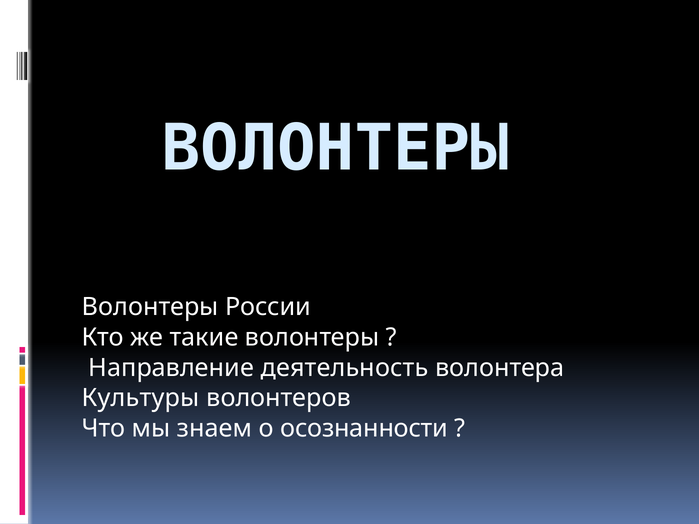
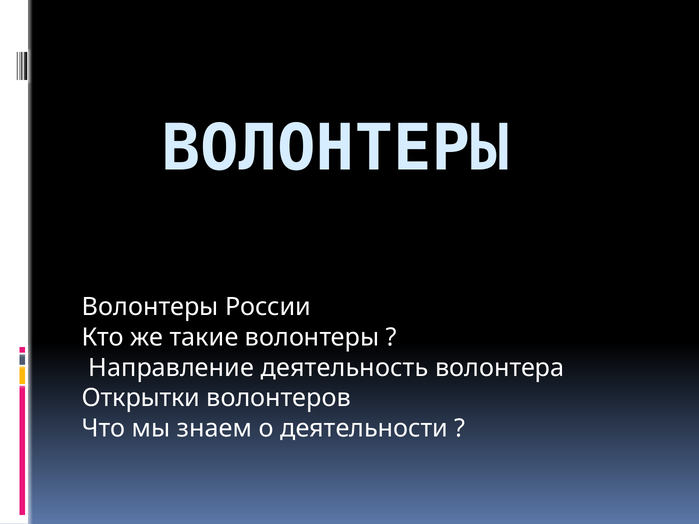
Культуры: Культуры -> Открытки
осознанности: осознанности -> деятельности
